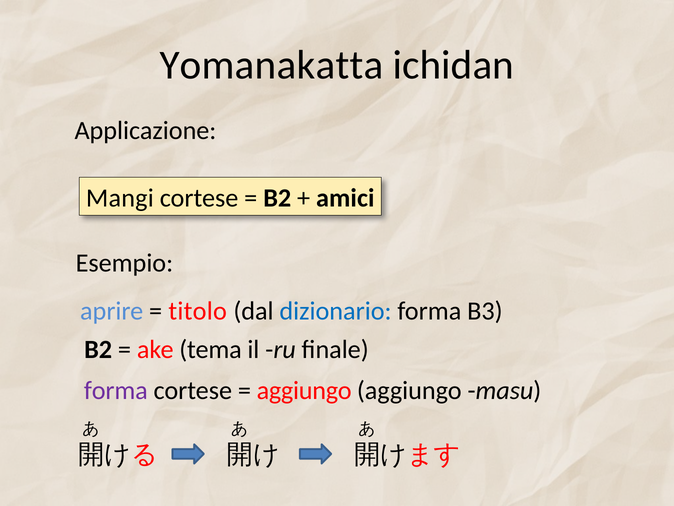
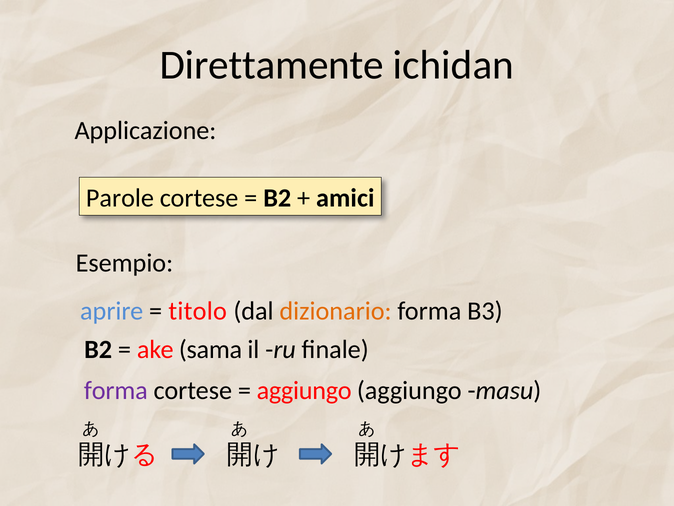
Yomanakatta: Yomanakatta -> Direttamente
Mangi: Mangi -> Parole
dizionario colour: blue -> orange
tema: tema -> sama
